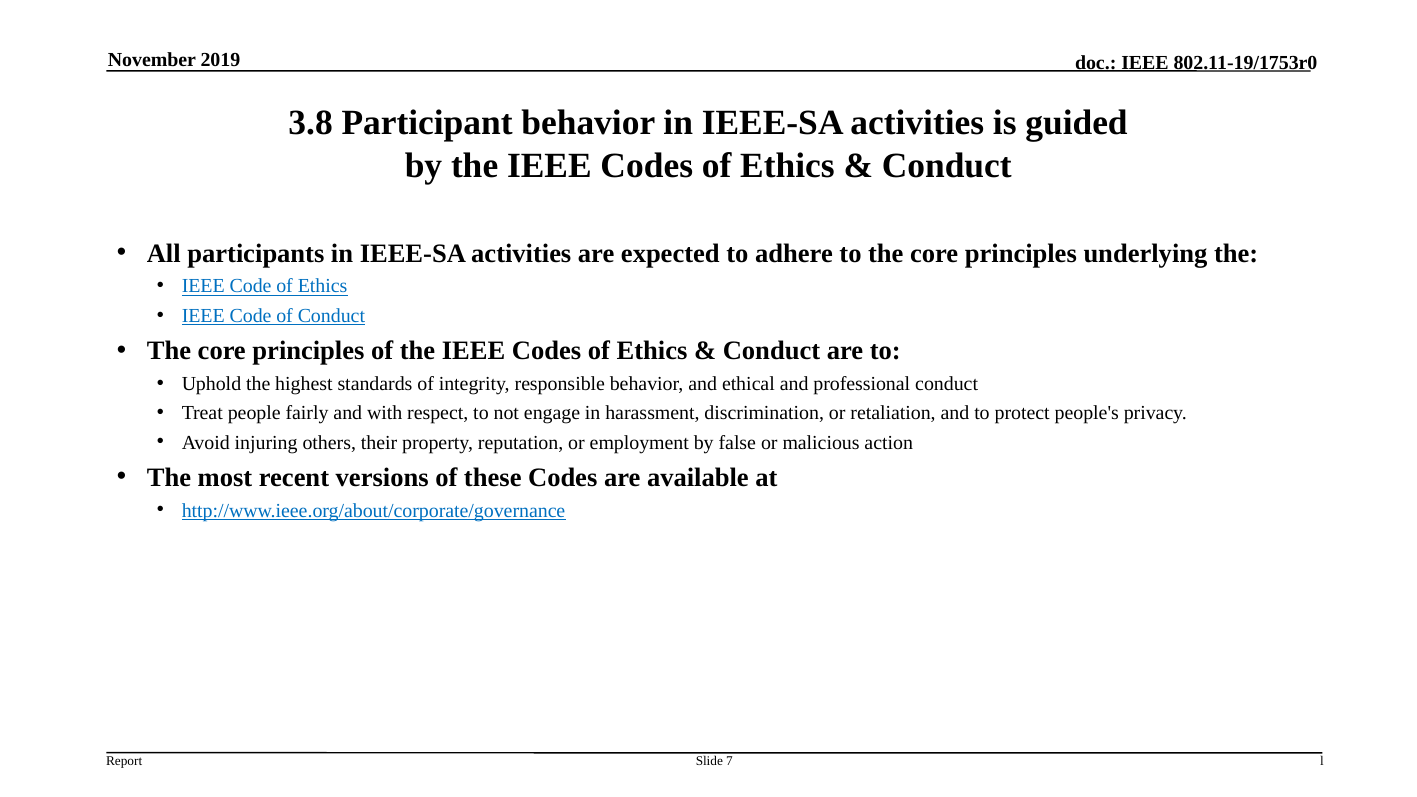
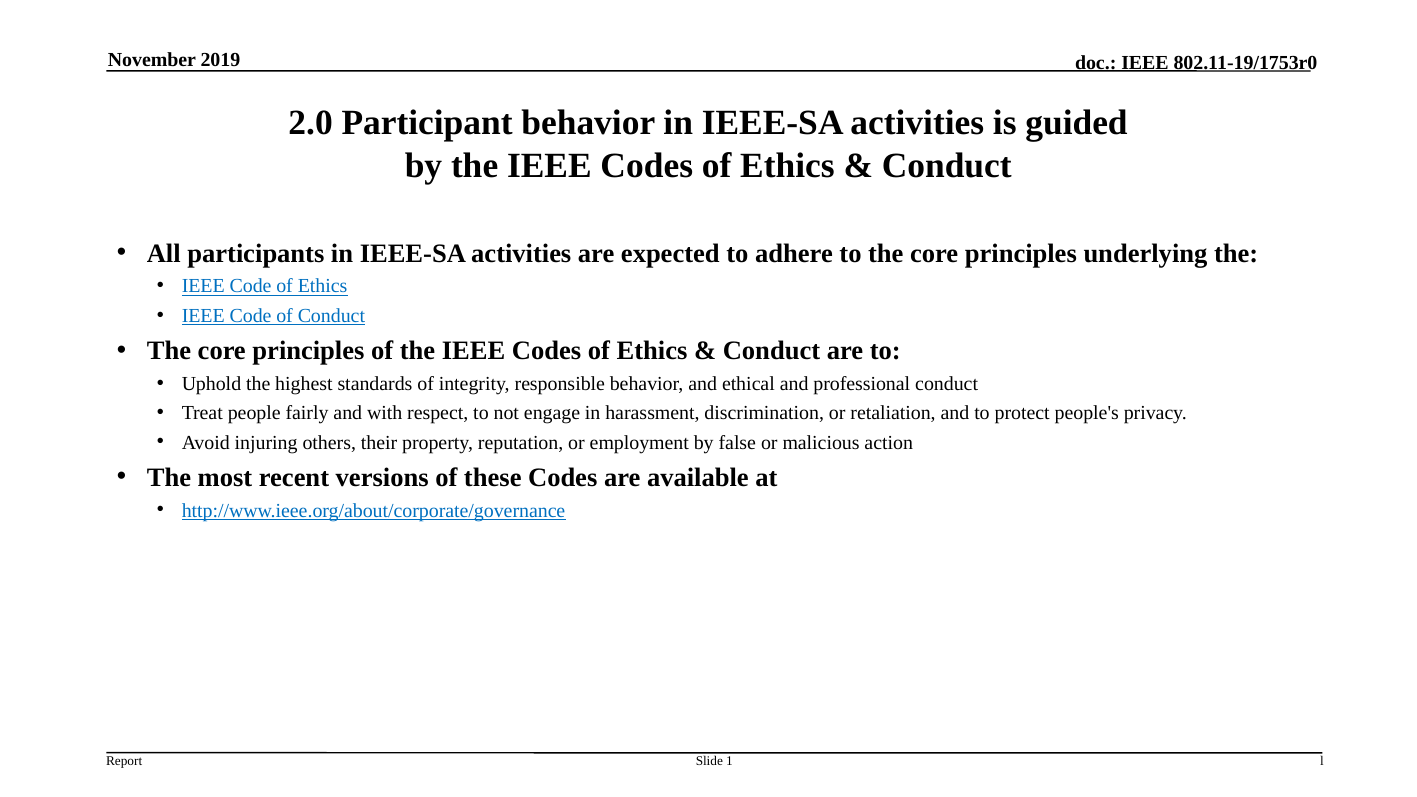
3.8: 3.8 -> 2.0
7: 7 -> 1
